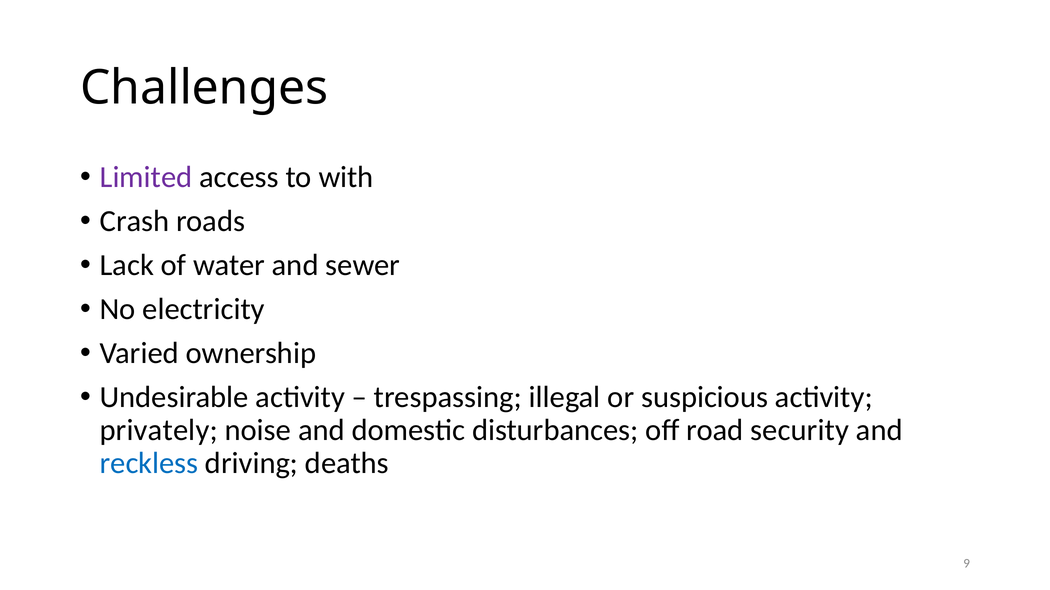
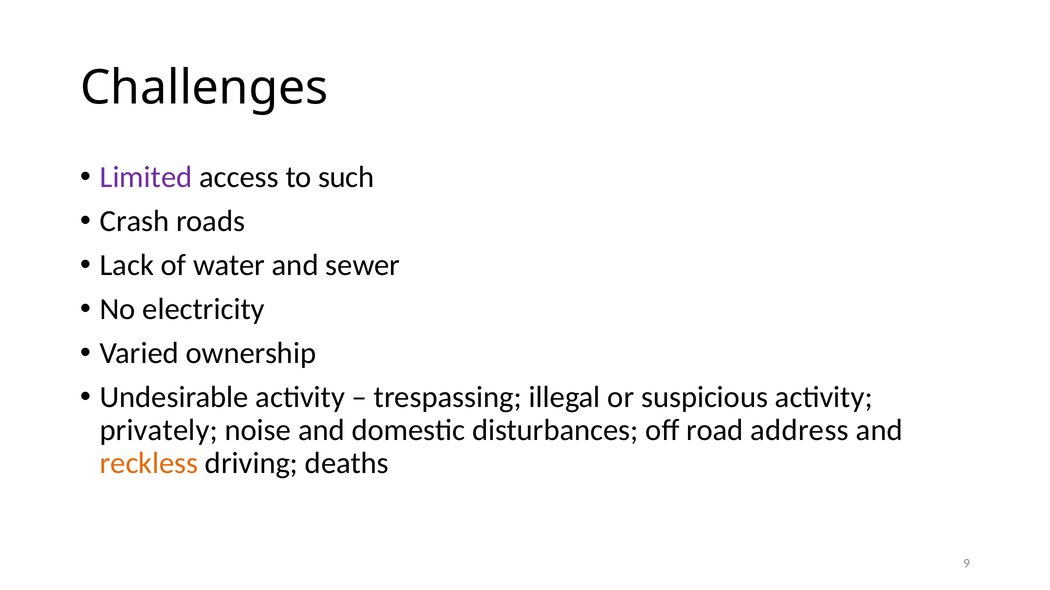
with: with -> such
security: security -> address
reckless colour: blue -> orange
